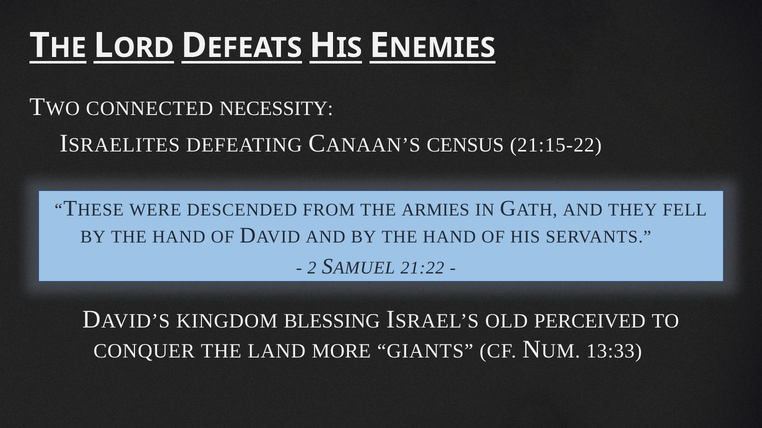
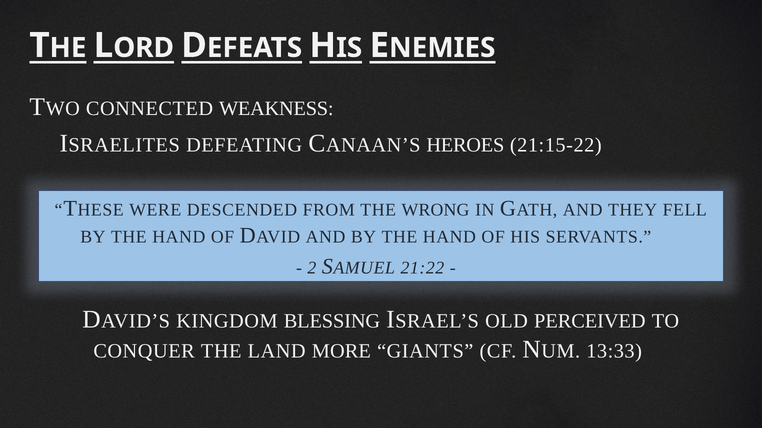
NECESSITY: NECESSITY -> WEAKNESS
CENSUS: CENSUS -> HEROES
ARMIES: ARMIES -> WRONG
